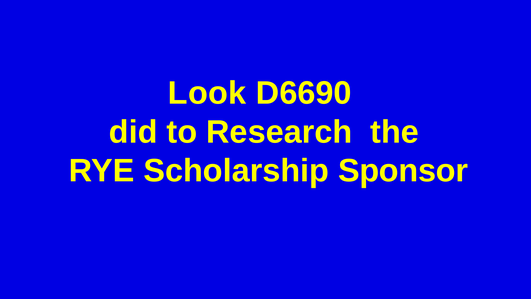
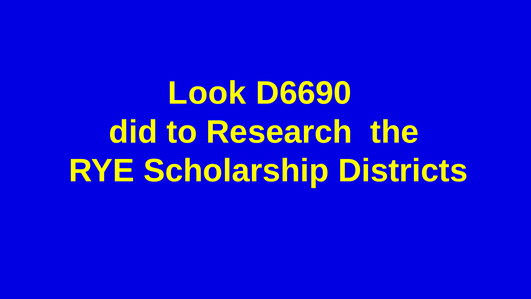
Sponsor: Sponsor -> Districts
